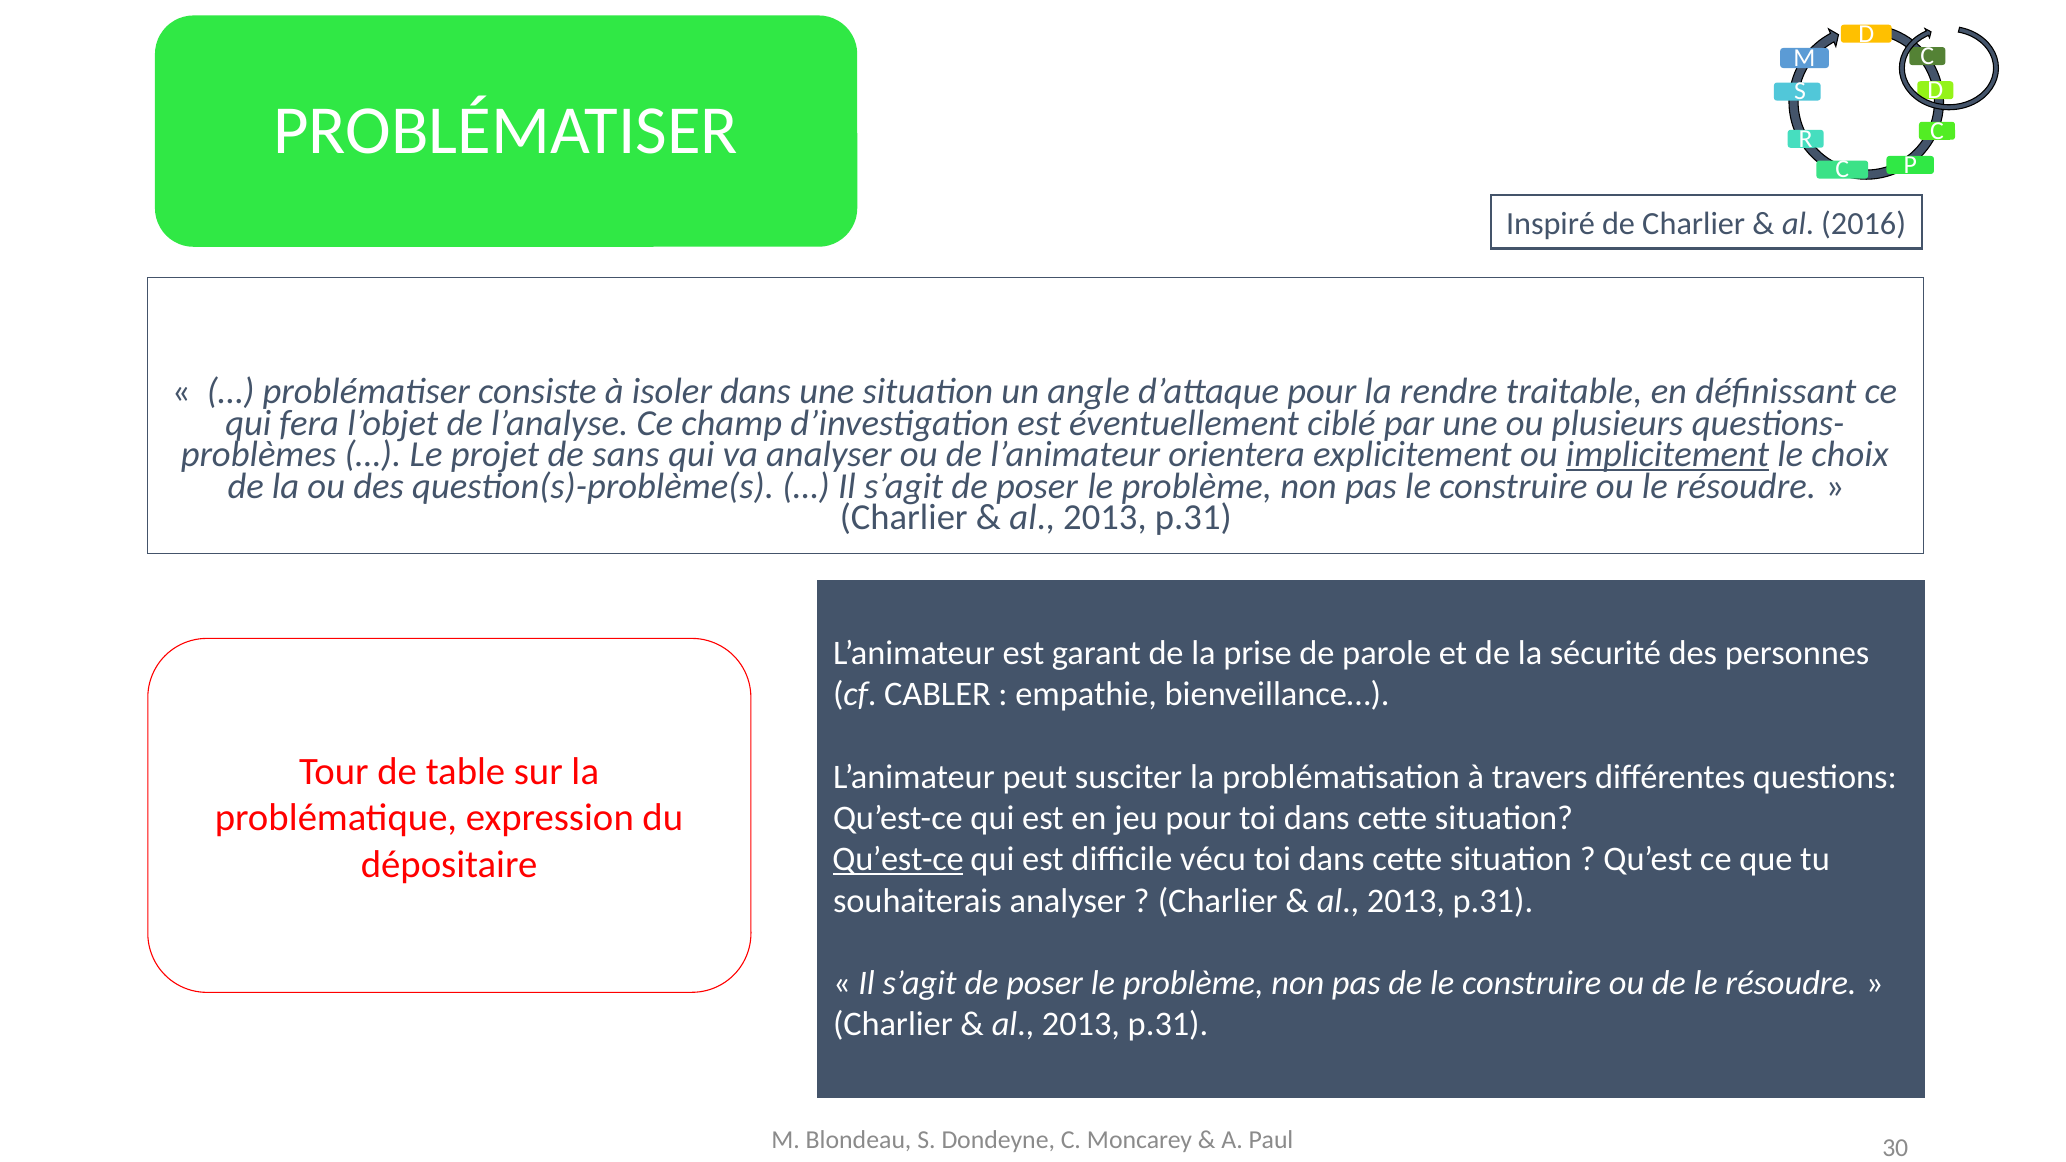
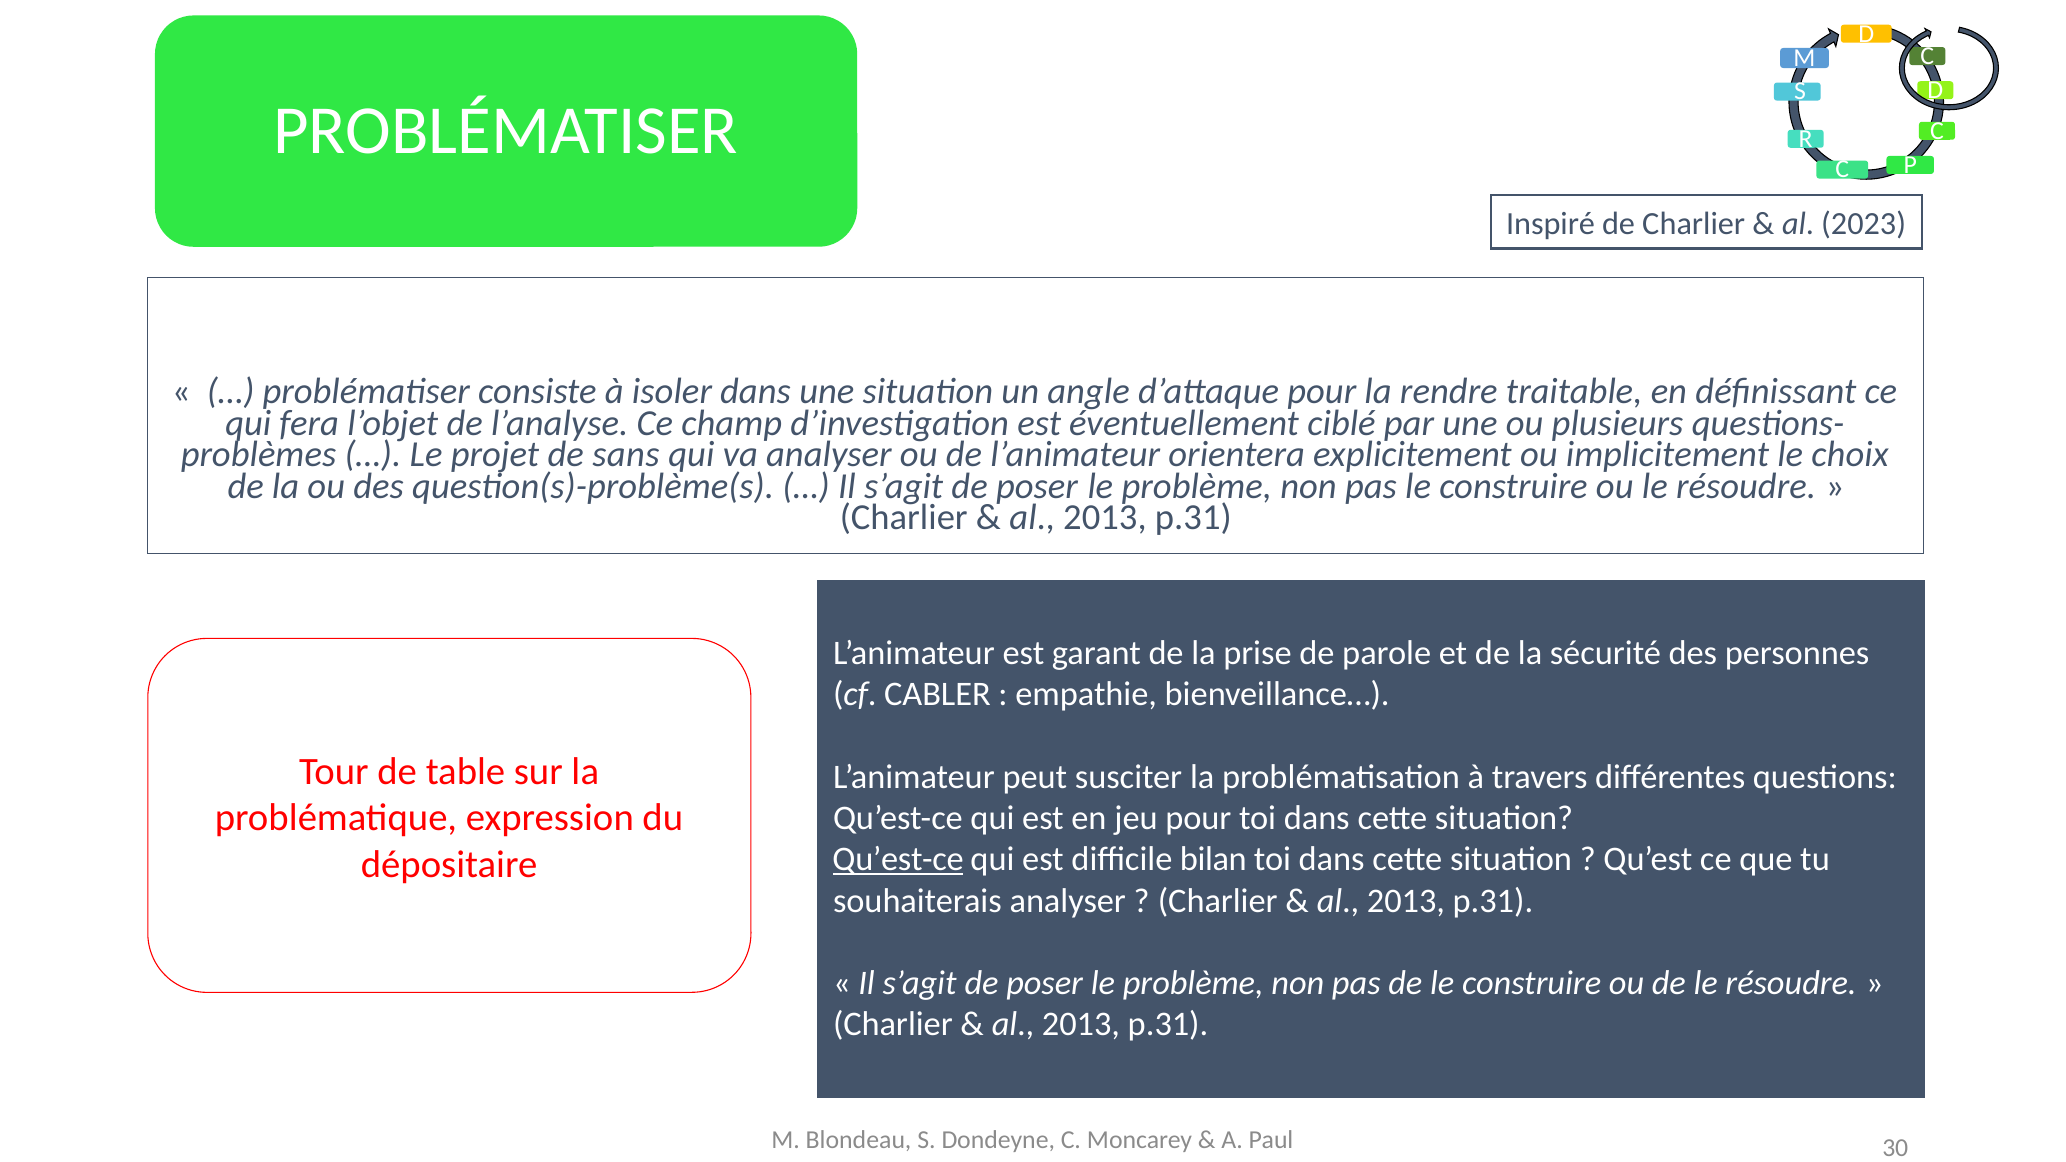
2016: 2016 -> 2023
implicitement underline: present -> none
vécu: vécu -> bilan
